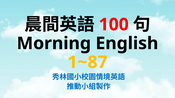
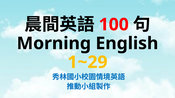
1~87: 1~87 -> 1~29
